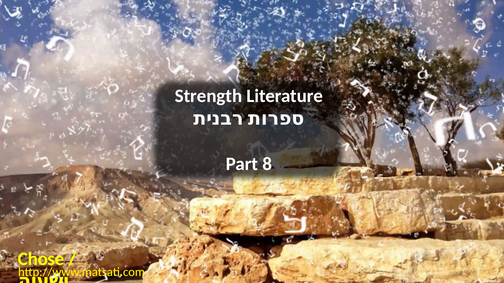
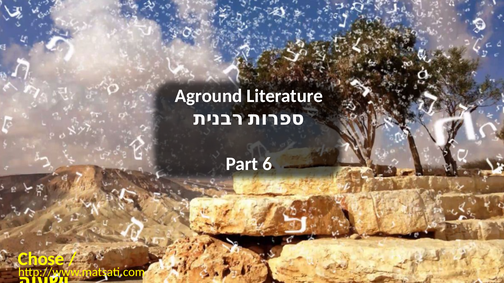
Strength: Strength -> Aground
8: 8 -> 6
